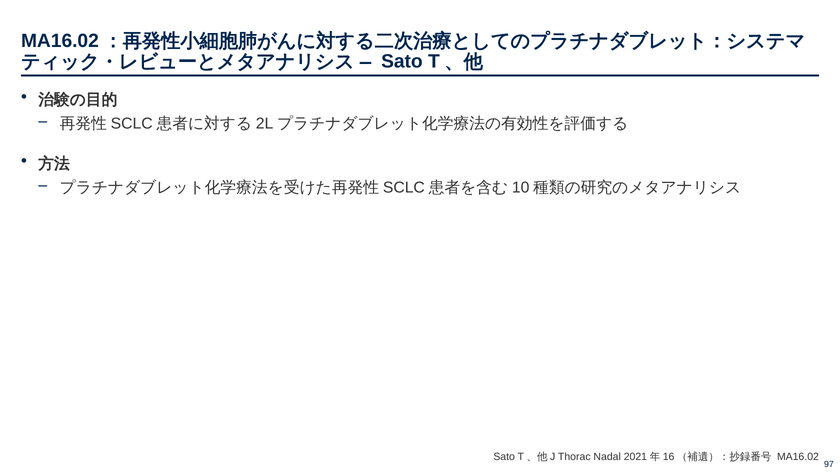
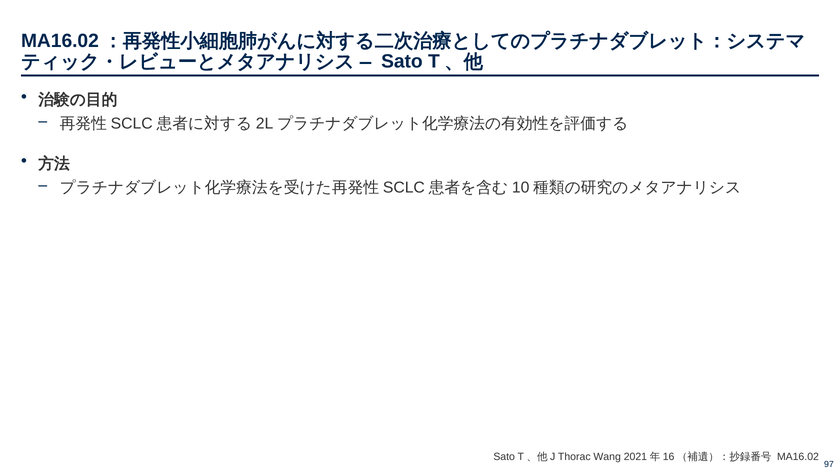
Nadal: Nadal -> Wang
